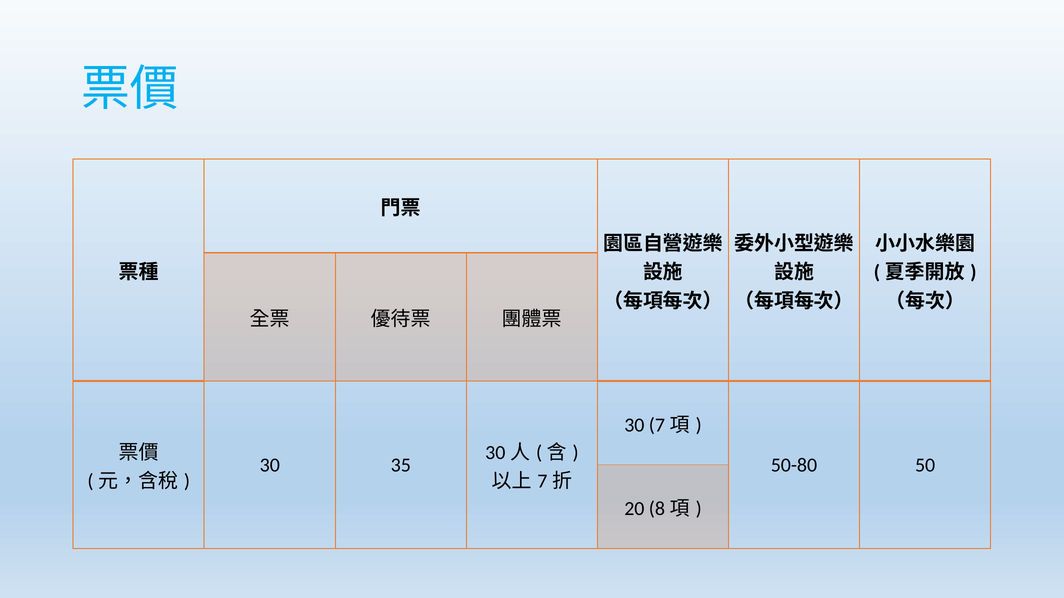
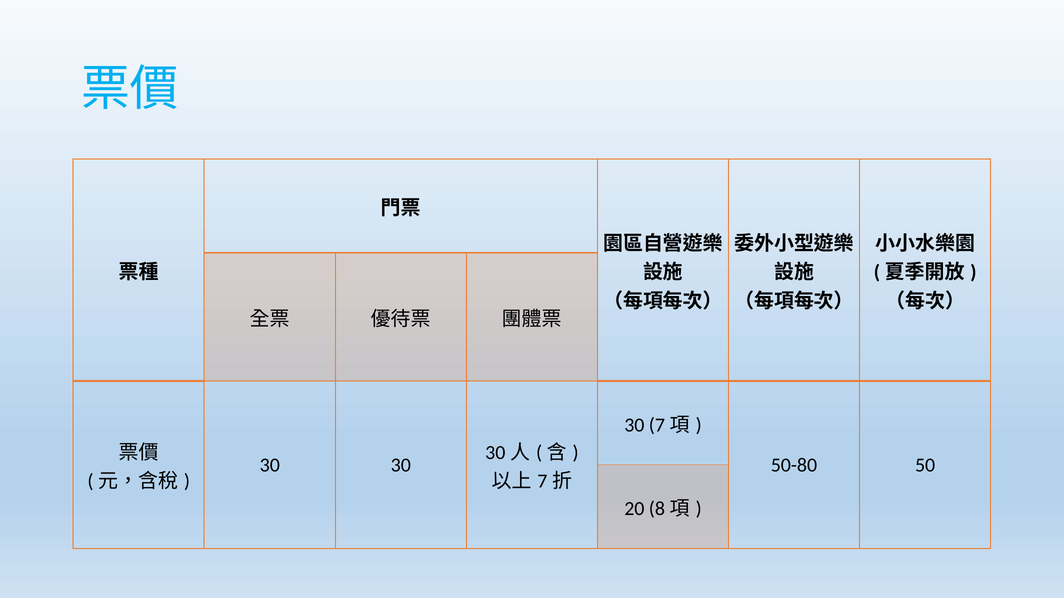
30 35: 35 -> 30
